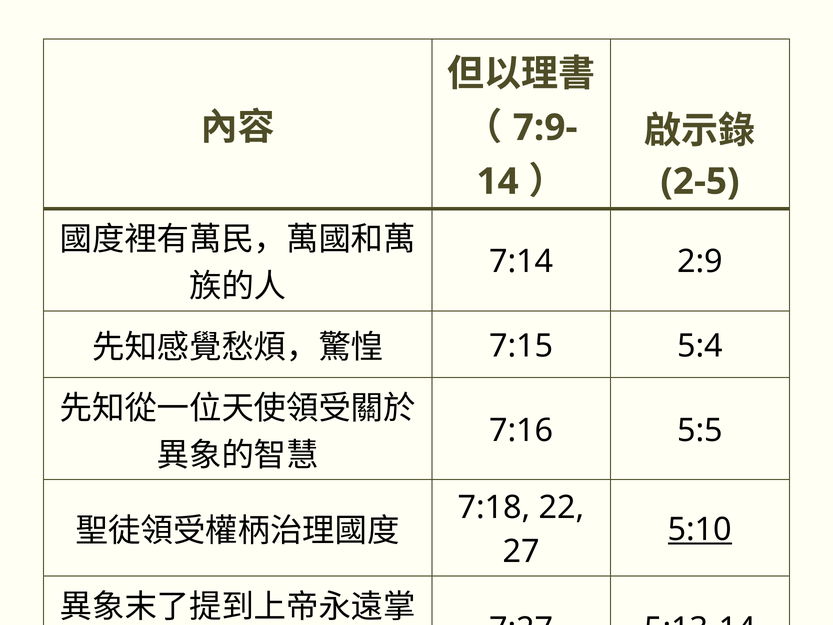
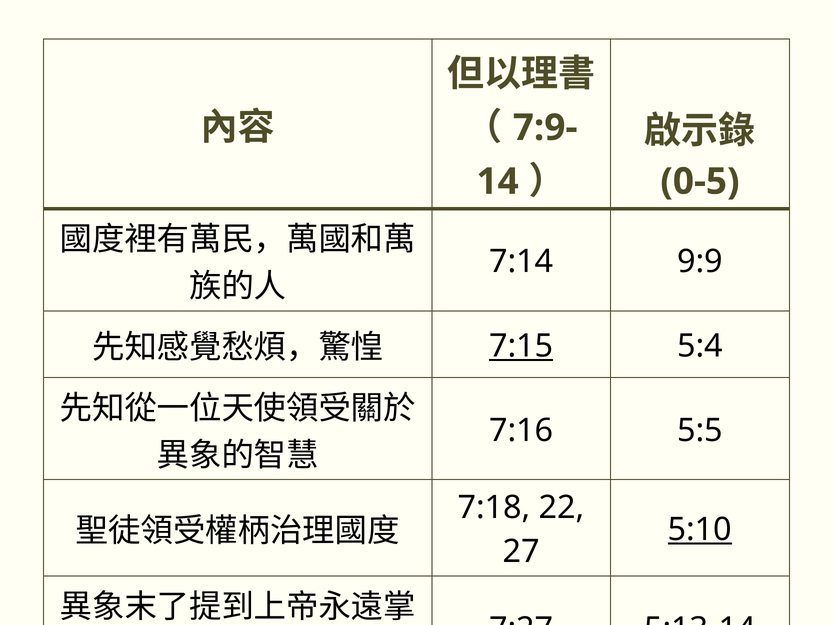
2-5: 2-5 -> 0-5
2:9: 2:9 -> 9:9
7:15 underline: none -> present
